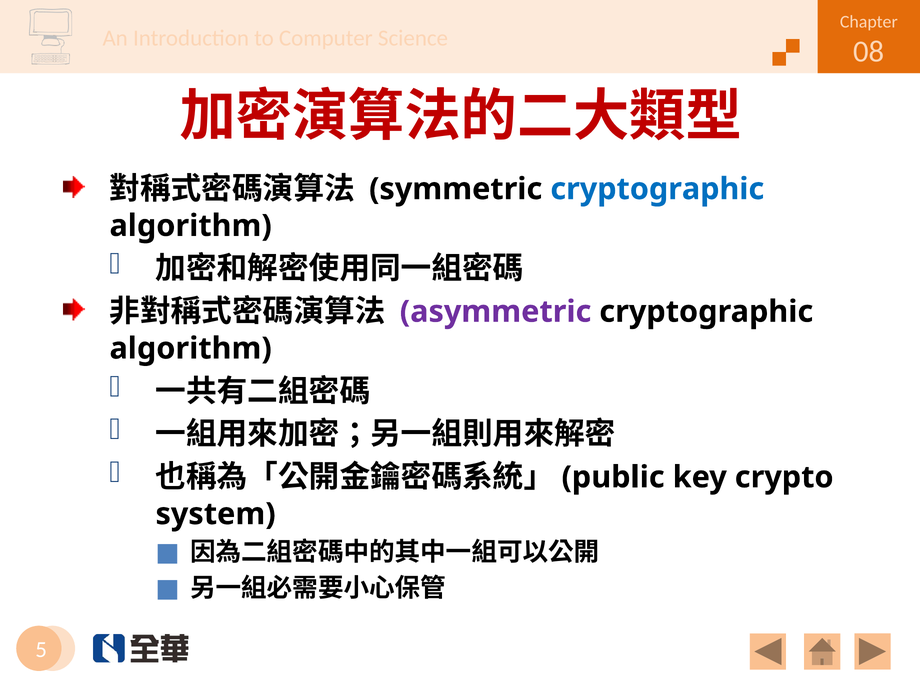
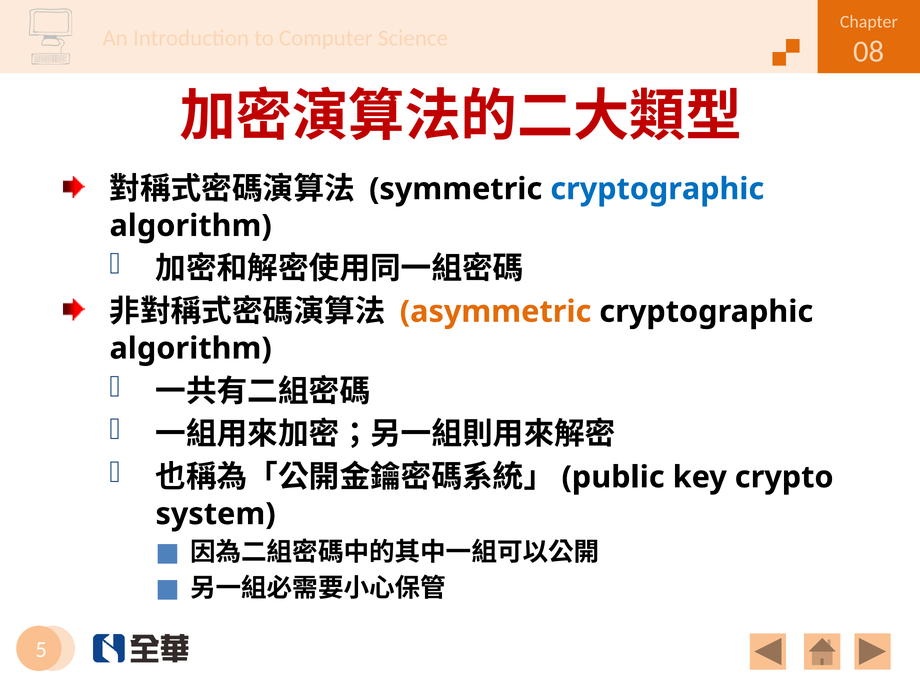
asymmetric colour: purple -> orange
